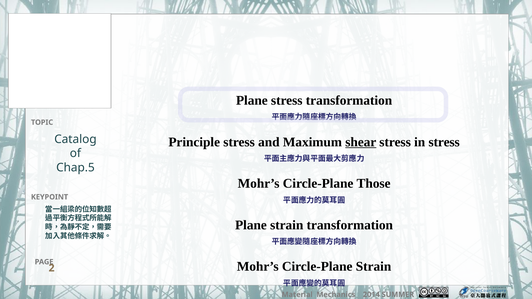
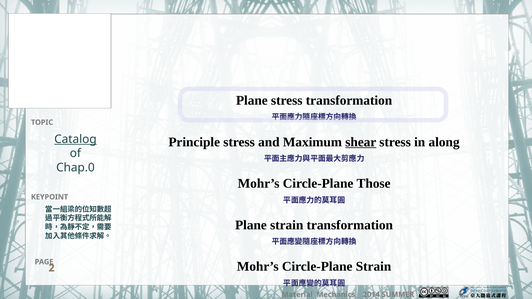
Catalog underline: none -> present
in stress: stress -> along
Chap.5: Chap.5 -> Chap.0
